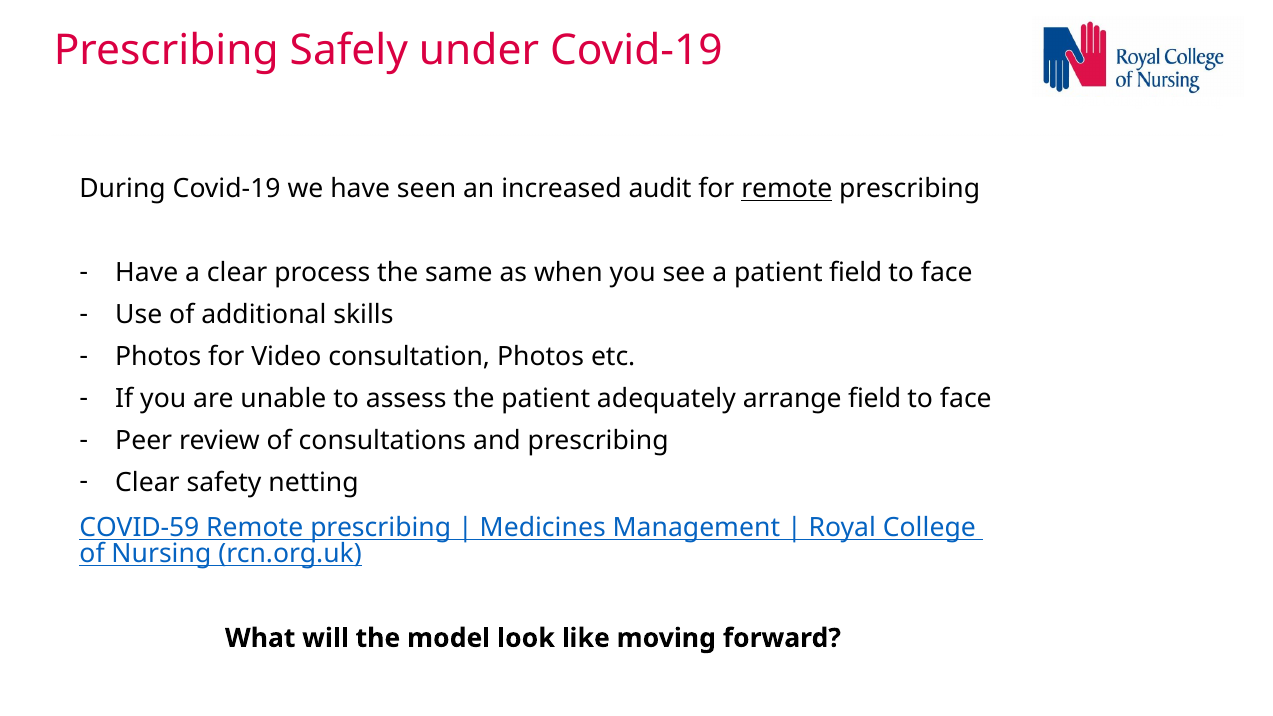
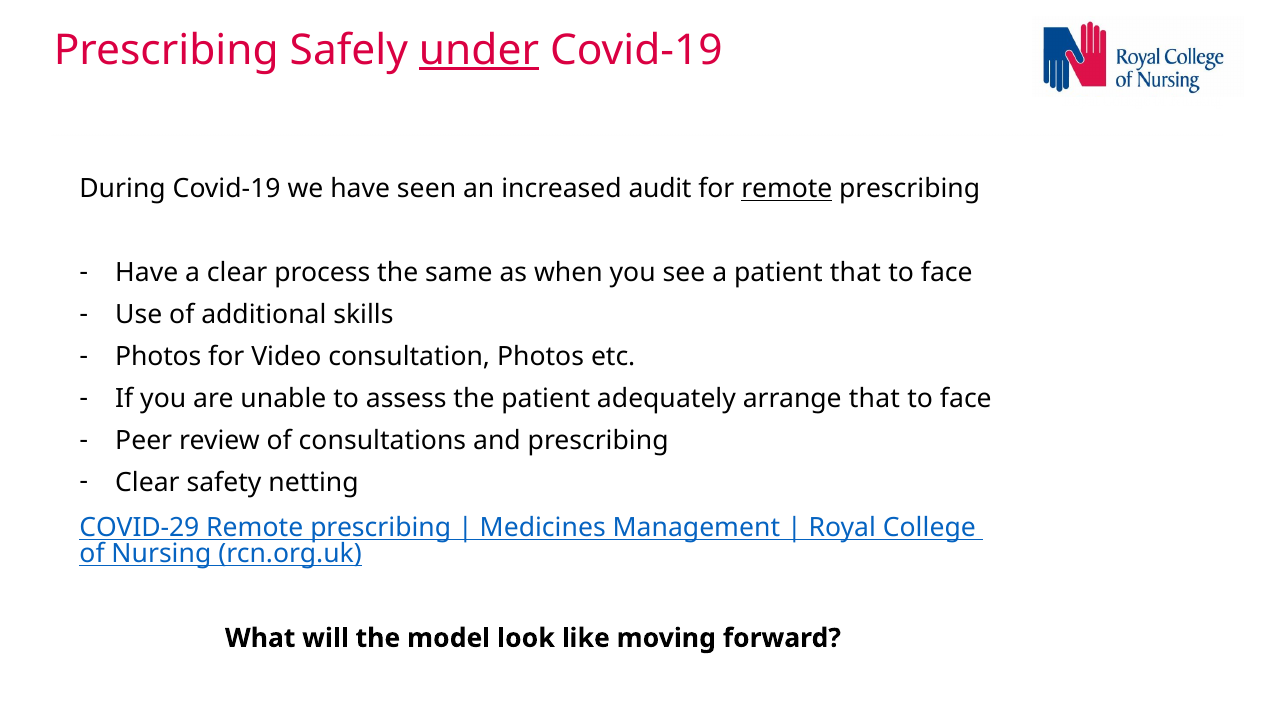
under underline: none -> present
patient field: field -> that
arrange field: field -> that
COVID-59: COVID-59 -> COVID-29
